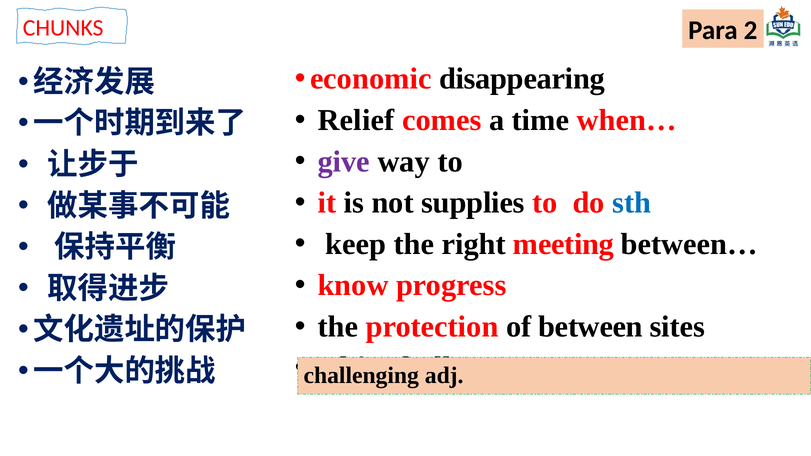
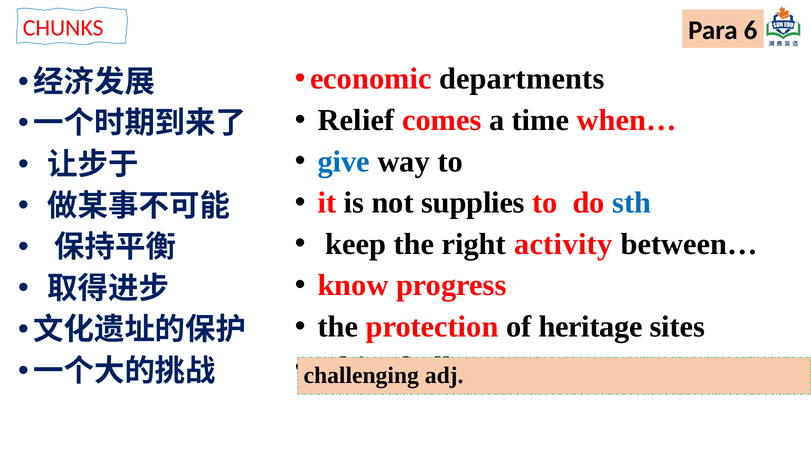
2: 2 -> 6
disappearing: disappearing -> departments
give colour: purple -> blue
meeting: meeting -> activity
between: between -> heritage
